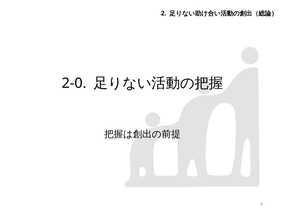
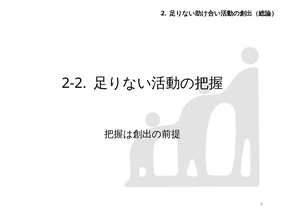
2-0: 2-0 -> 2-2
